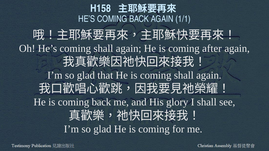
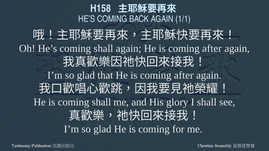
shall at (184, 75): shall -> after
is coming back: back -> shall
